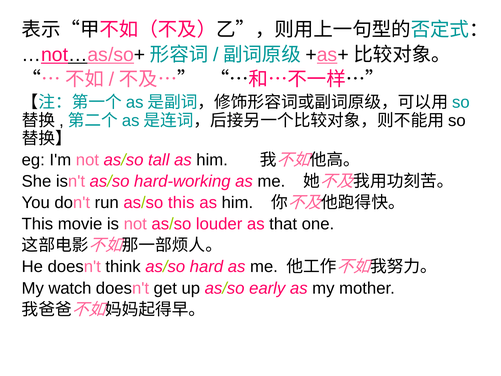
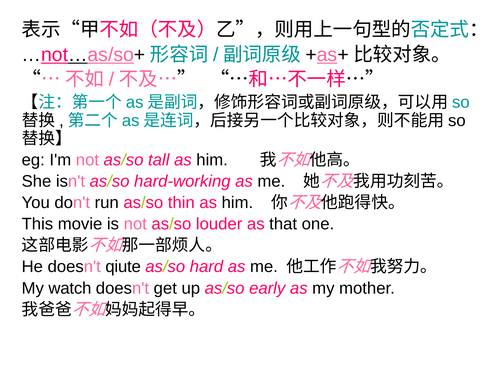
as/so this: this -> thin
think: think -> qiute
